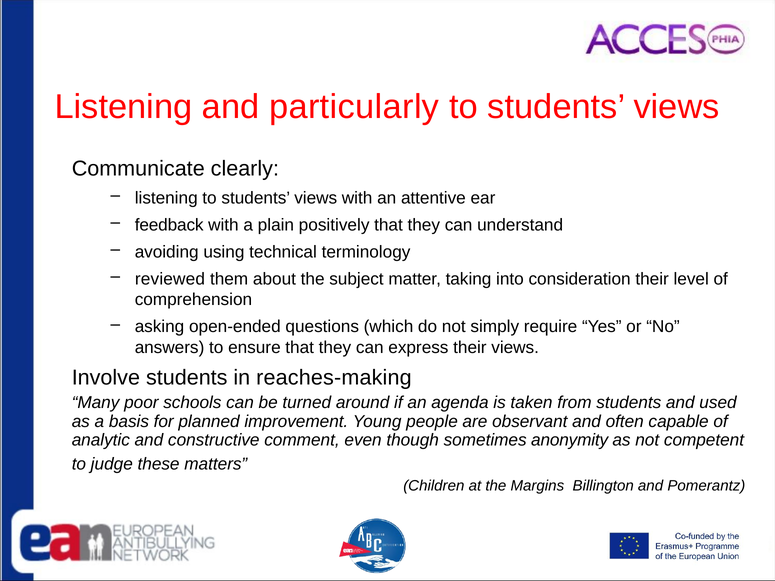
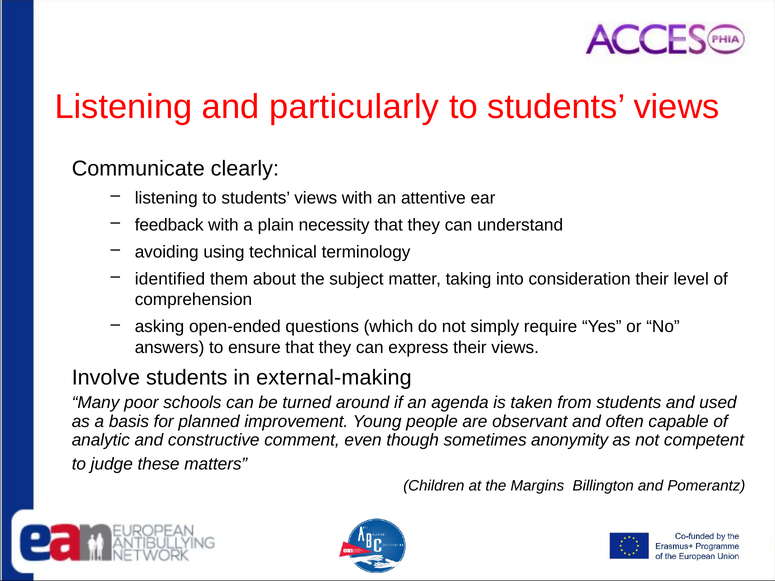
positively: positively -> necessity
reviewed: reviewed -> identified
reaches-making: reaches-making -> external-making
